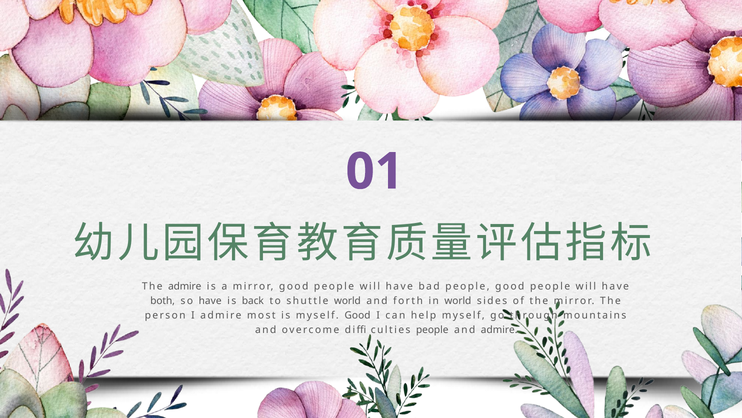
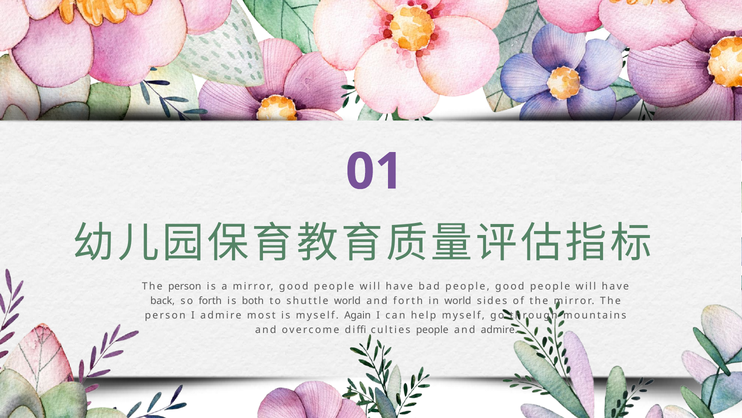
admire at (185, 286): admire -> person
both: both -> back
so have: have -> forth
back: back -> both
myself Good: Good -> Again
